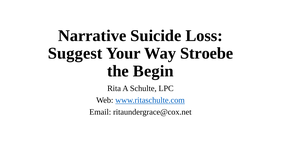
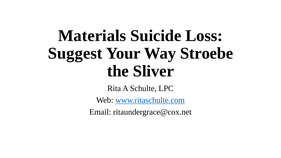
Narrative: Narrative -> Materials
Begin: Begin -> Sliver
